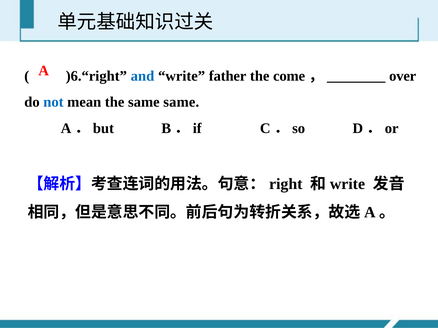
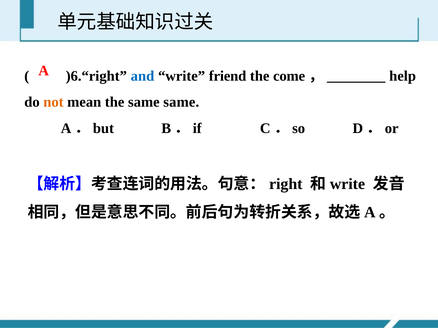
father: father -> friend
over: over -> help
not colour: blue -> orange
